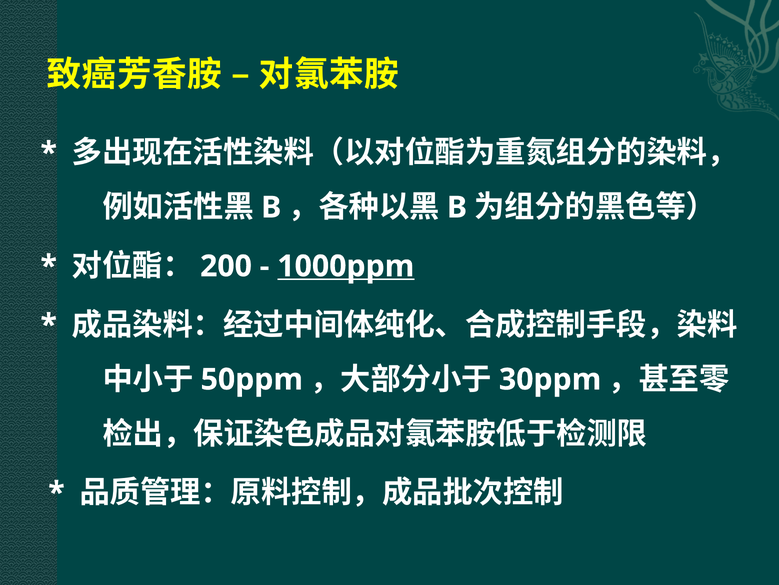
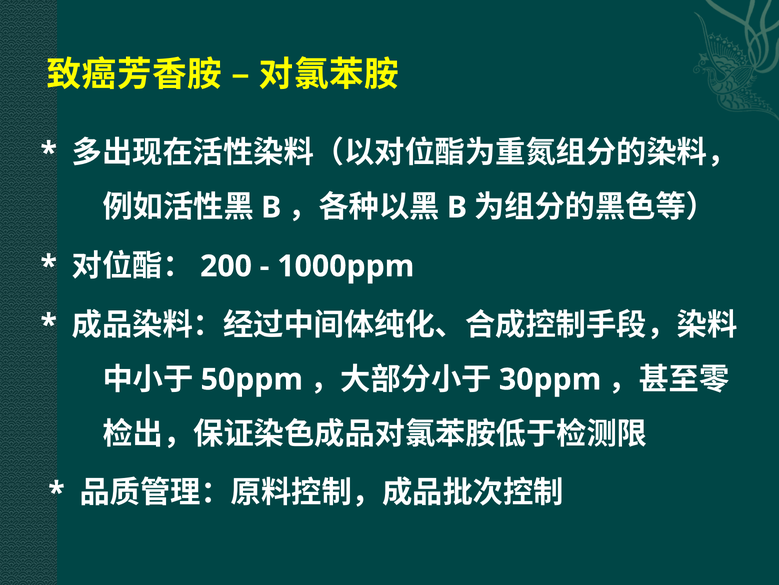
1000ppm underline: present -> none
